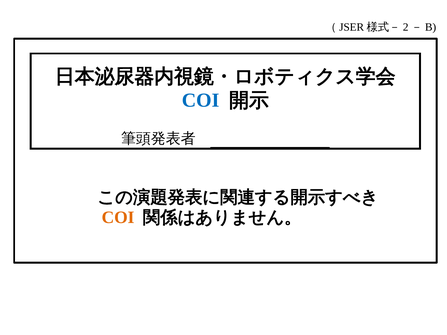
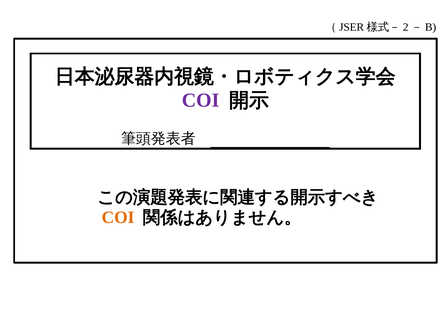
COI at (201, 100) colour: blue -> purple
